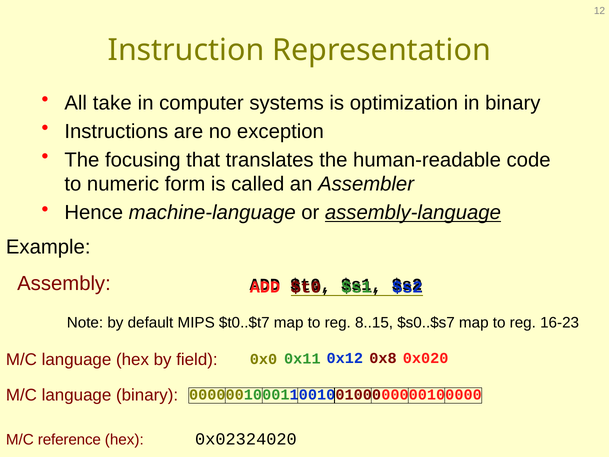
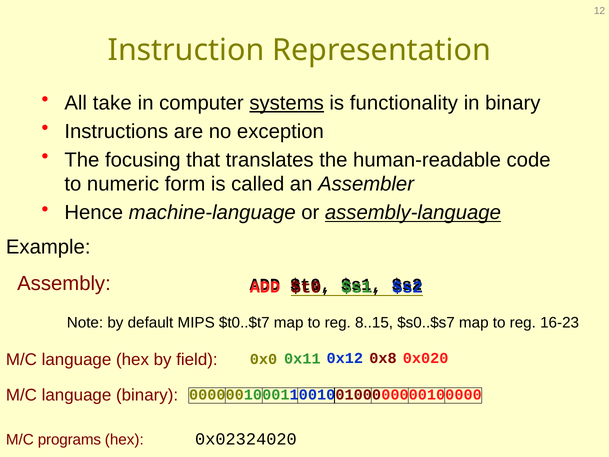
systems underline: none -> present
optimization: optimization -> functionality
reference: reference -> programs
